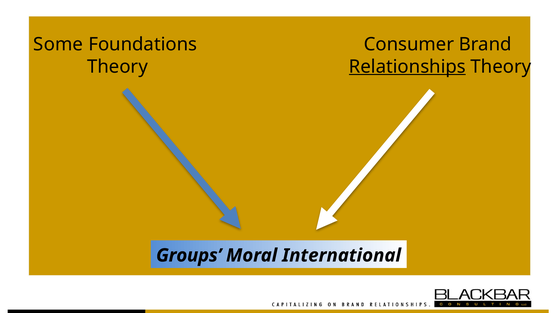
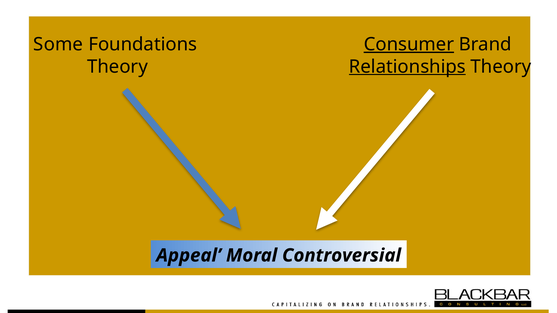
Consumer underline: none -> present
Groups: Groups -> Appeal
International: International -> Controversial
